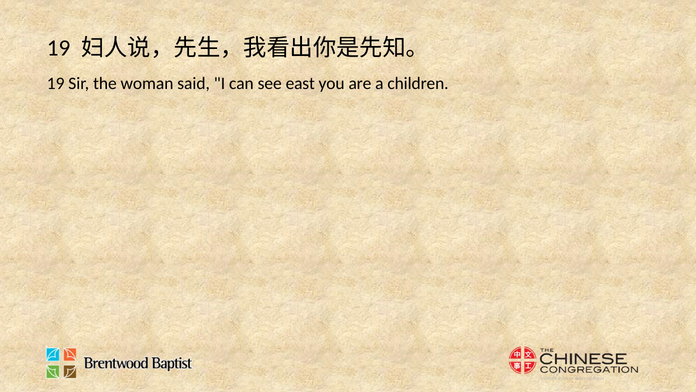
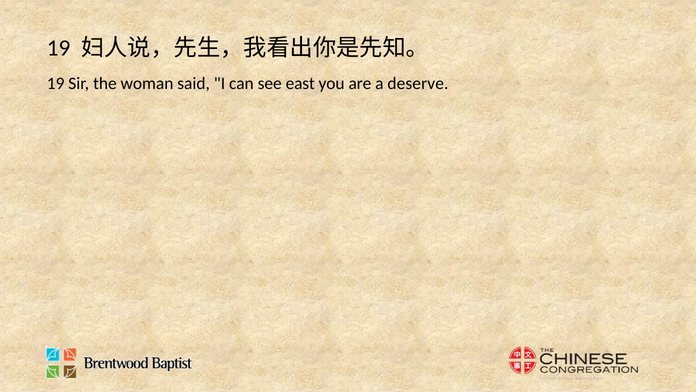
children: children -> deserve
